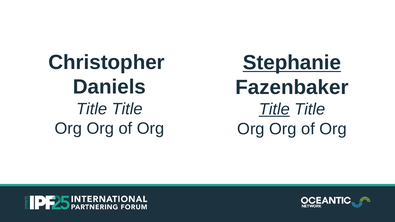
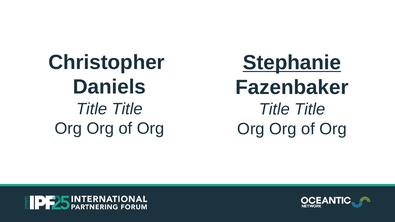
Title at (274, 109) underline: present -> none
